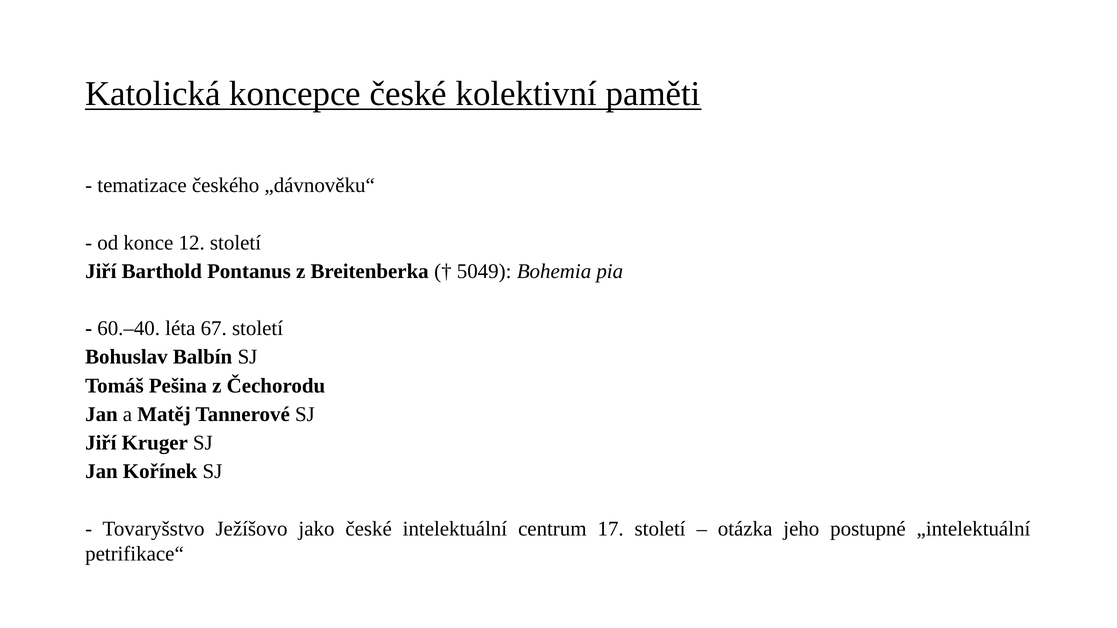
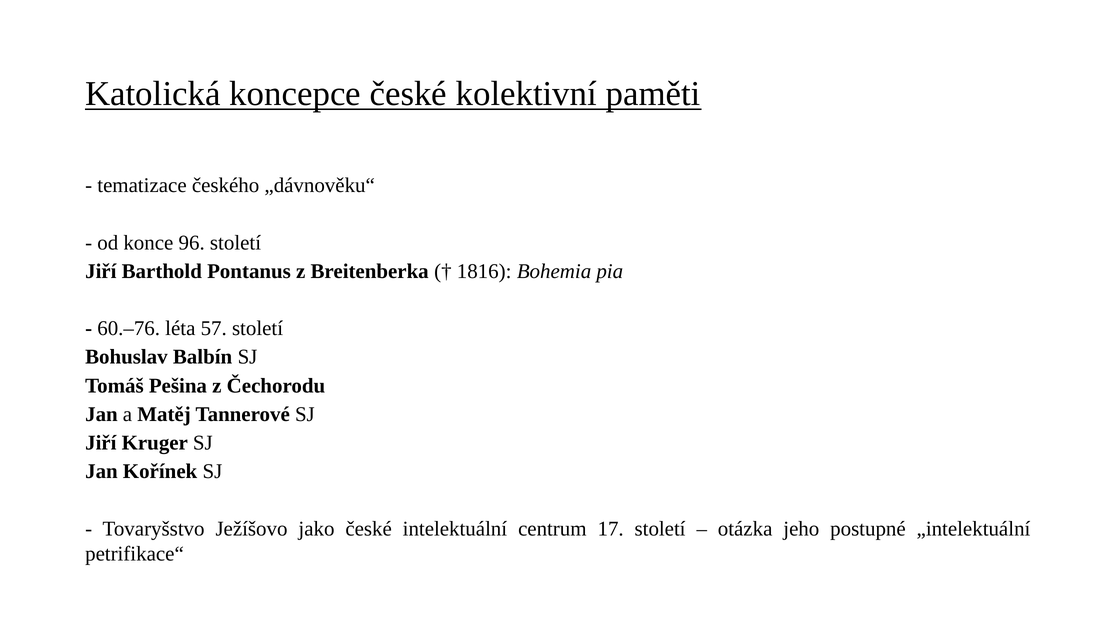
12: 12 -> 96
5049: 5049 -> 1816
60.–40: 60.–40 -> 60.–76
67: 67 -> 57
